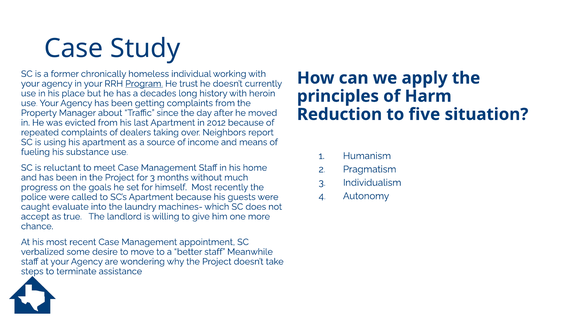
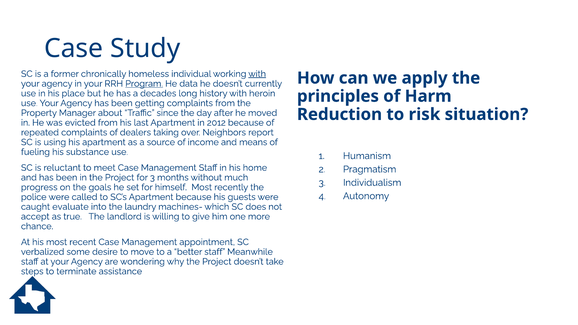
with at (257, 74) underline: none -> present
trust: trust -> data
five: five -> risk
